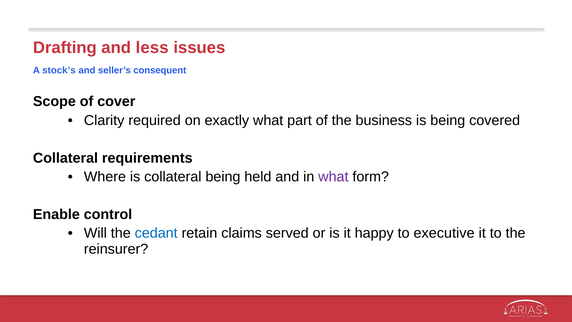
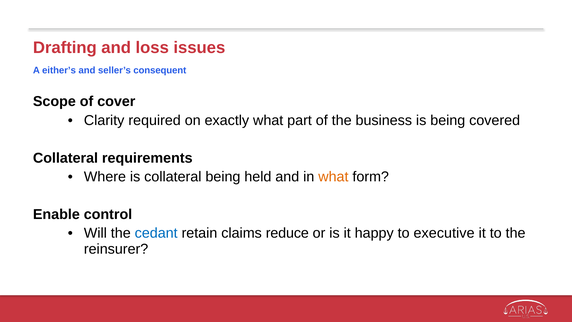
less: less -> loss
stock’s: stock’s -> either’s
what at (333, 177) colour: purple -> orange
served: served -> reduce
